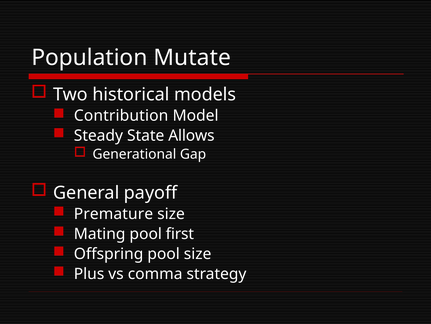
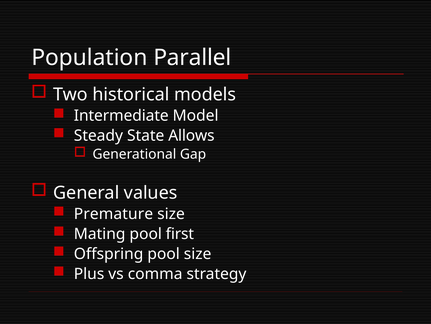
Mutate: Mutate -> Parallel
Contribution: Contribution -> Intermediate
payoff: payoff -> values
